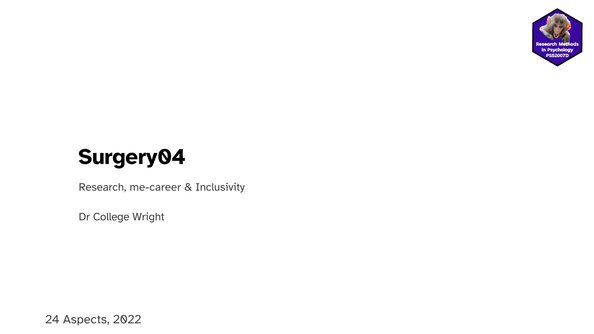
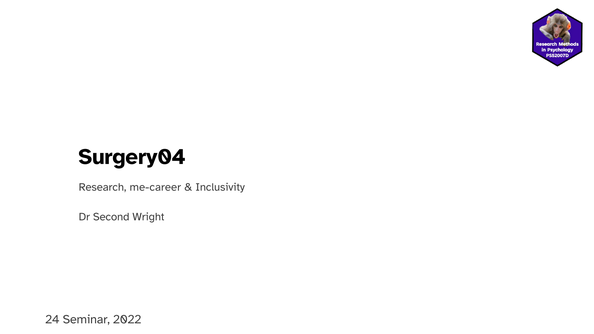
College: College -> Second
Aspects: Aspects -> Seminar
